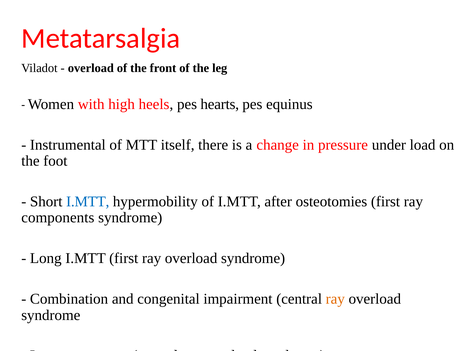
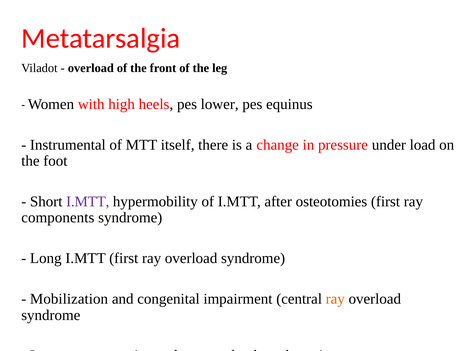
hearts: hearts -> lower
I.MTT at (88, 202) colour: blue -> purple
Combination: Combination -> Mobilization
